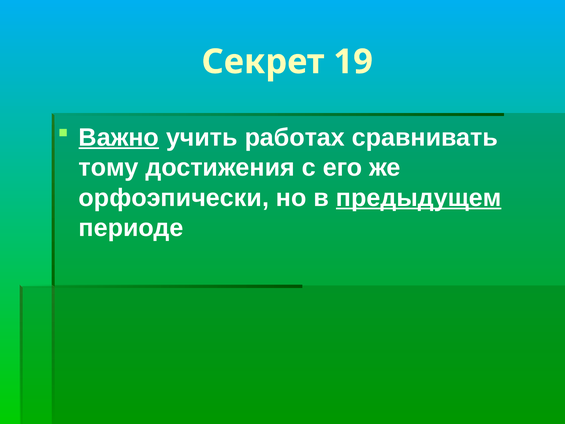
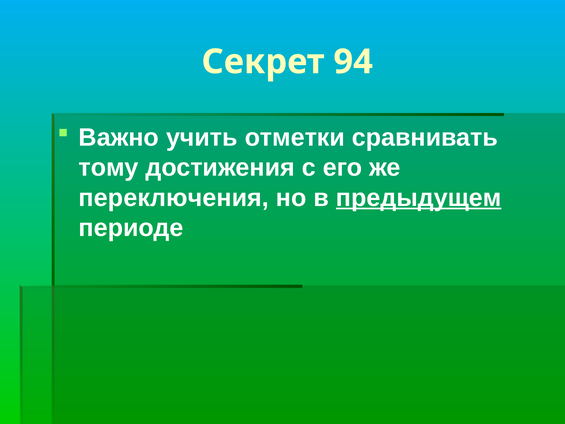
19: 19 -> 94
Важно underline: present -> none
работах: работах -> отметки
орфоэпически: орфоэпически -> переключения
